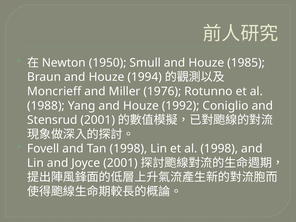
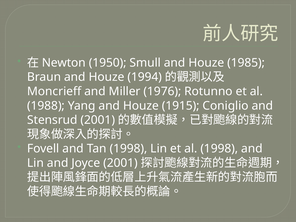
1992: 1992 -> 1915
